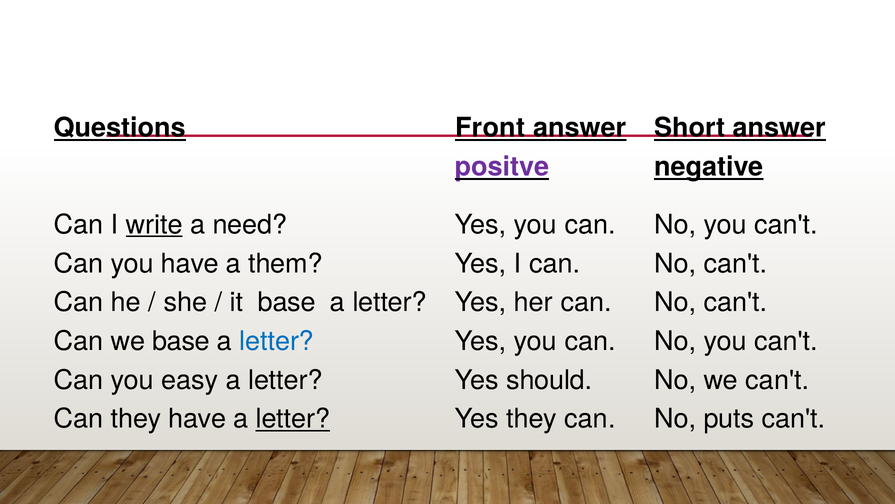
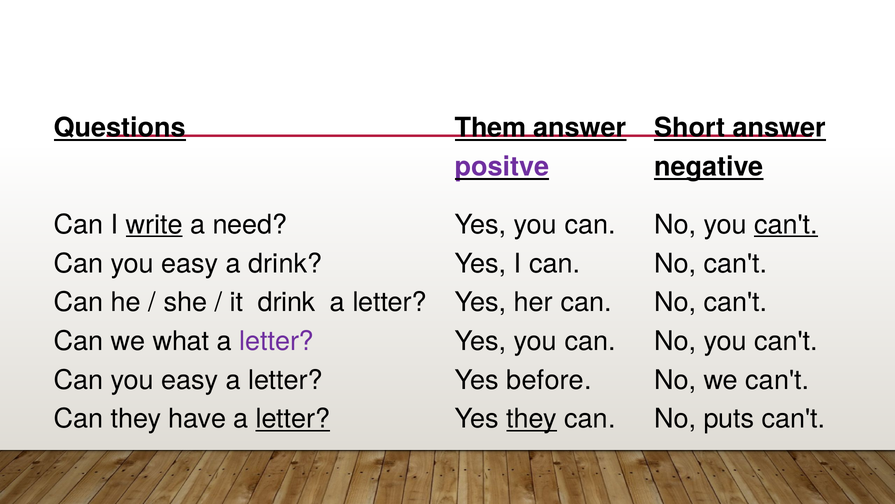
Front: Front -> Them
can't at (786, 224) underline: none -> present
have at (190, 263): have -> easy
a them: them -> drink
it base: base -> drink
we base: base -> what
letter at (277, 341) colour: blue -> purple
should: should -> before
they at (532, 419) underline: none -> present
